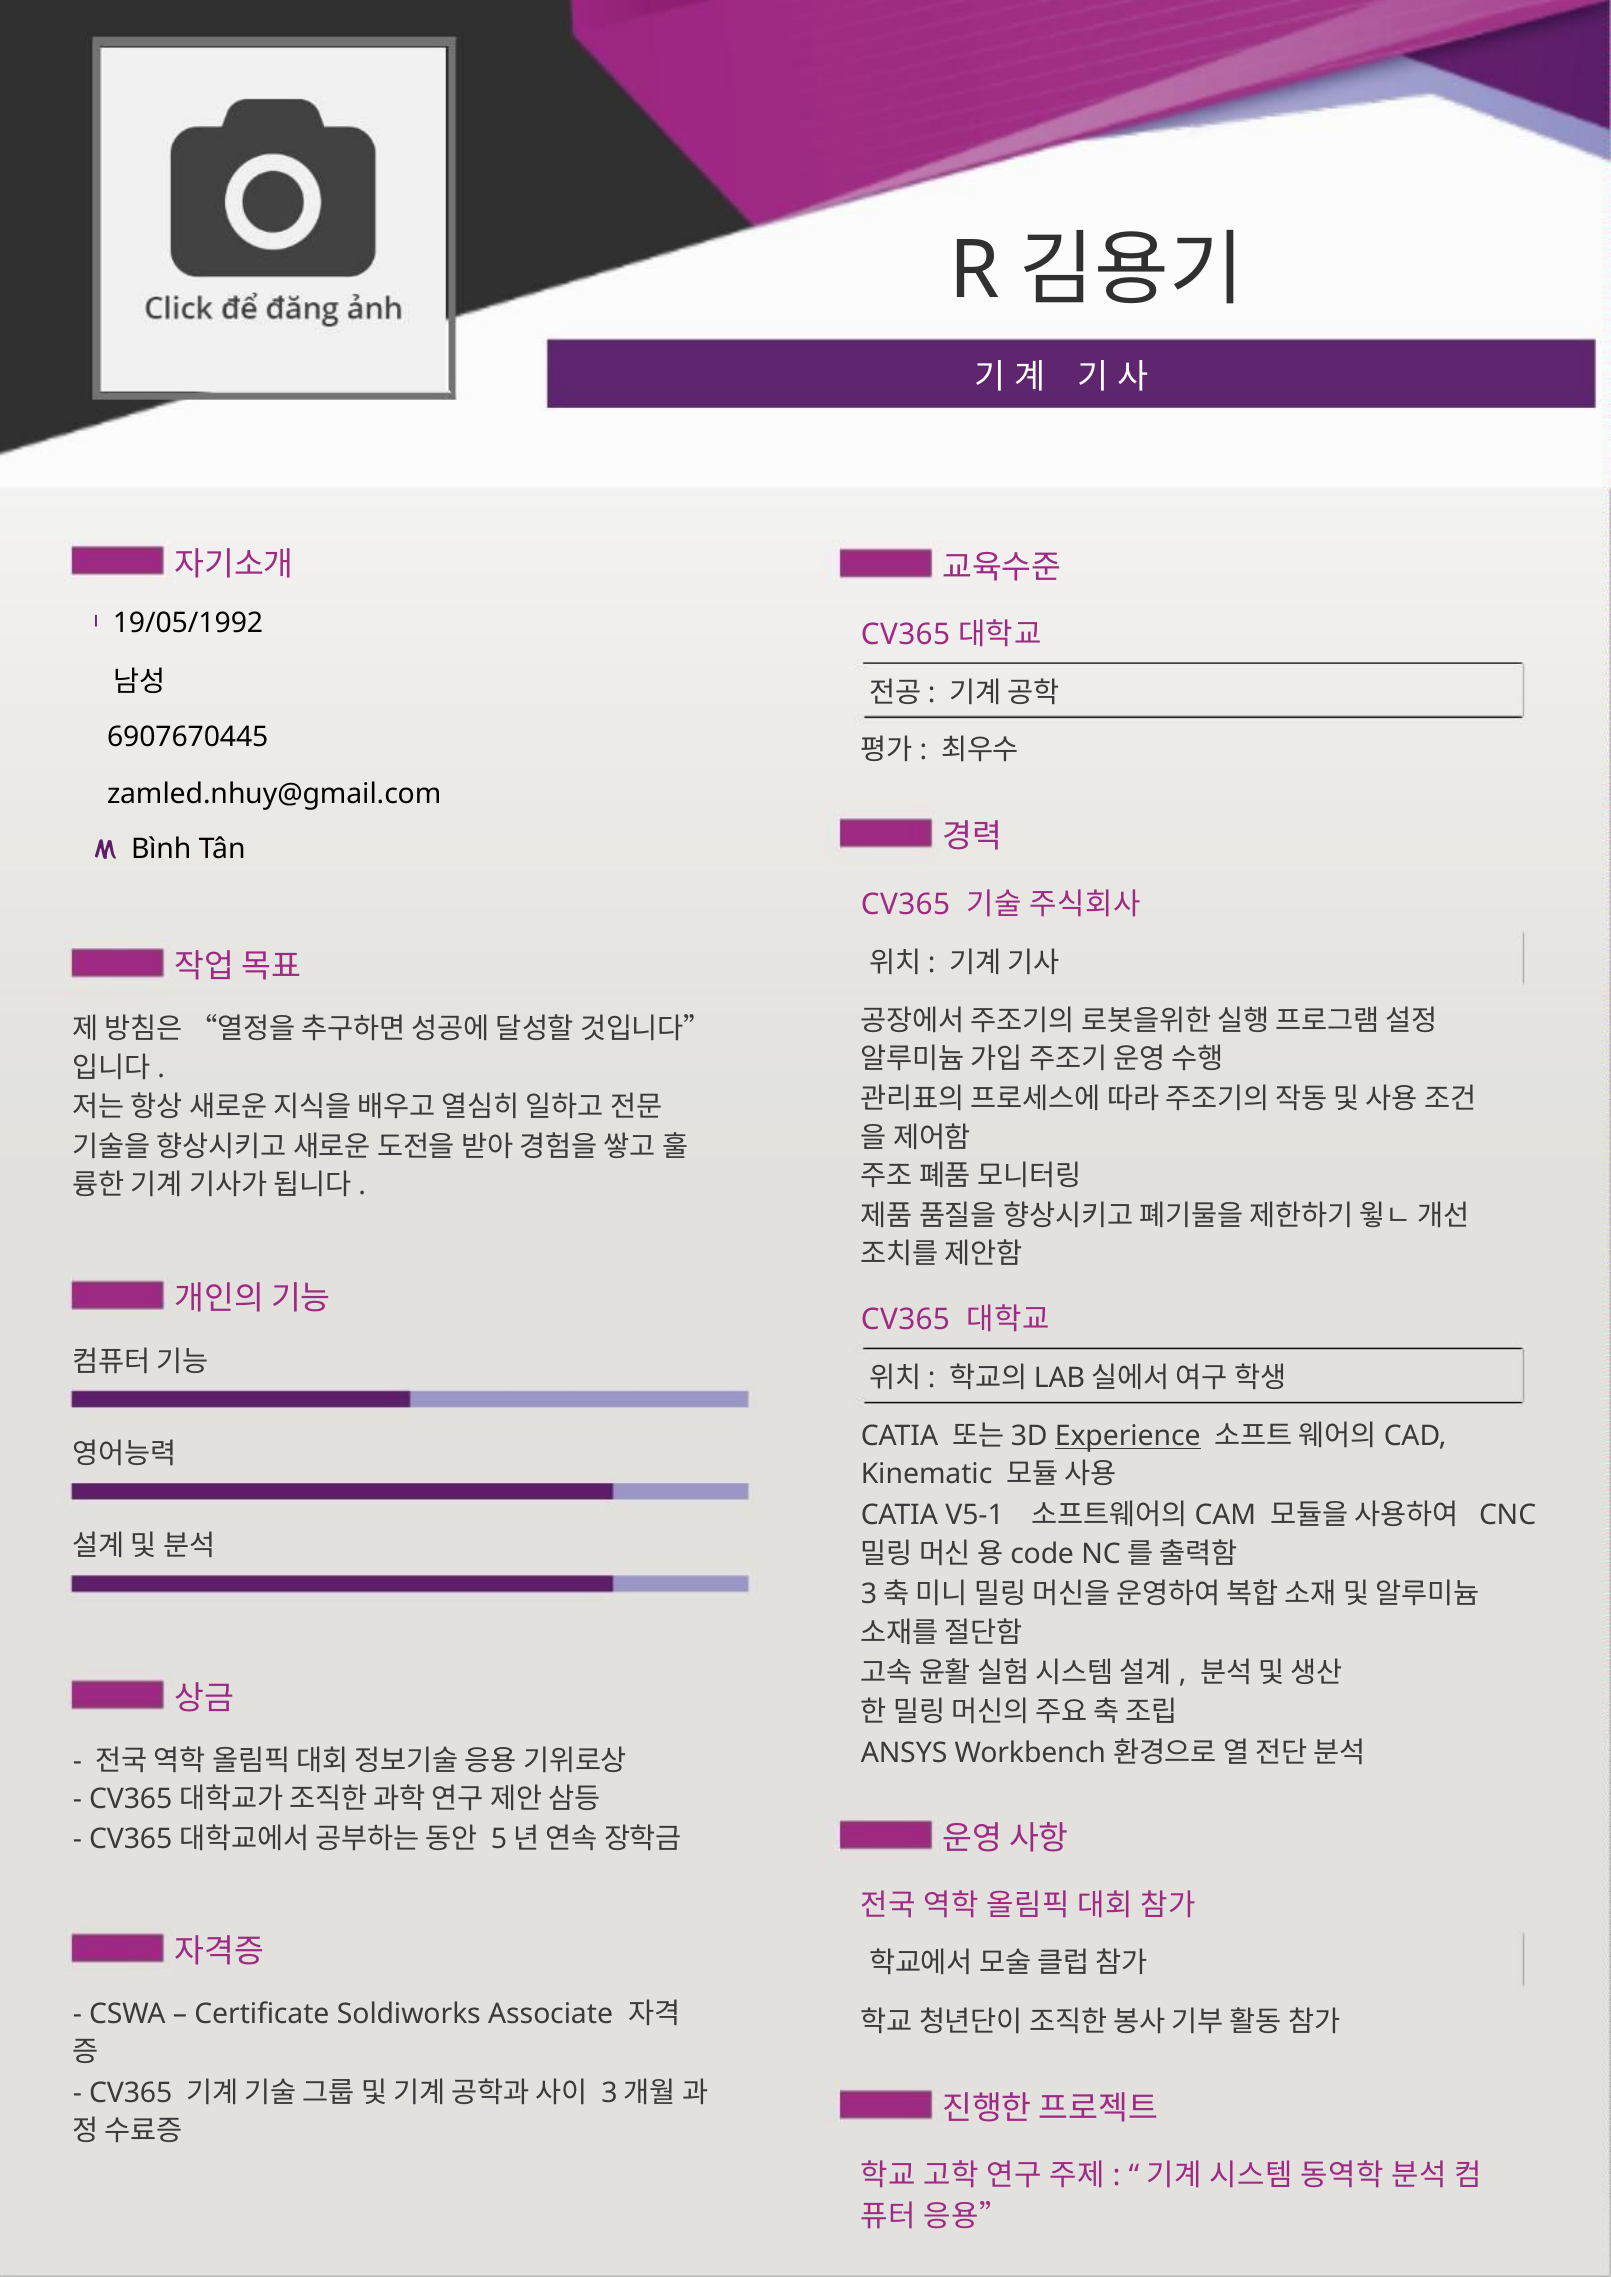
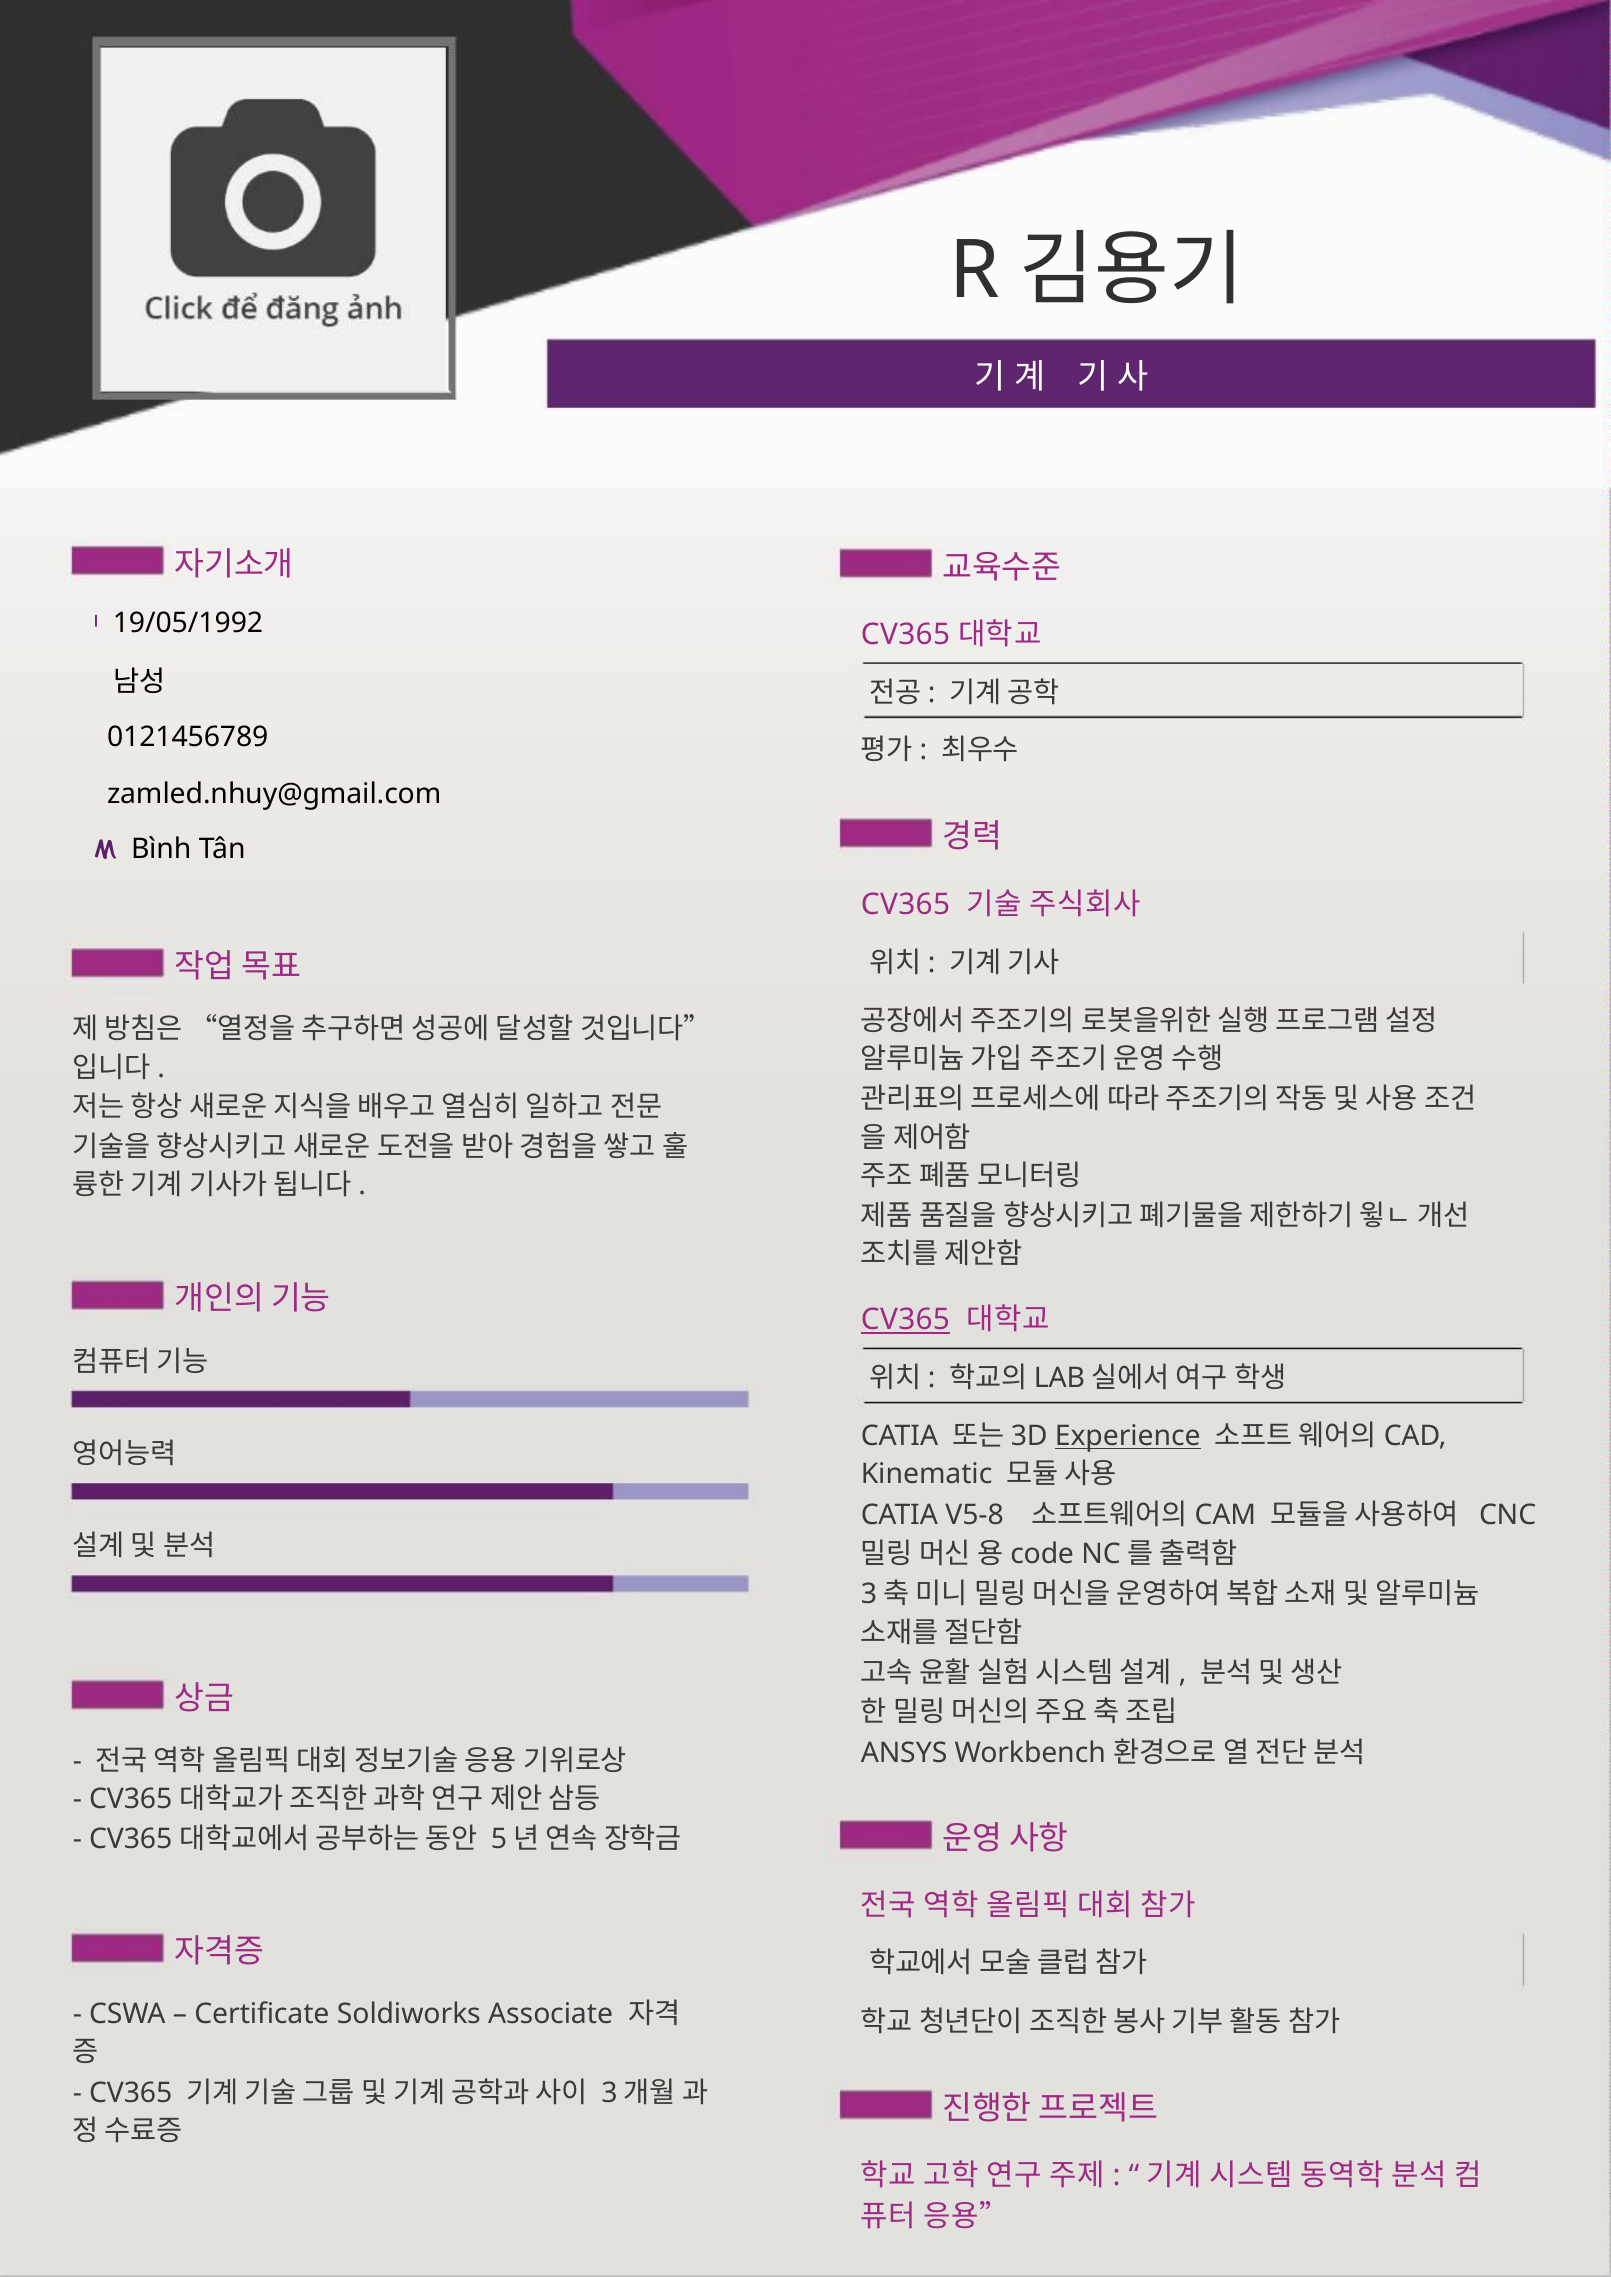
6907670445: 6907670445 -> 0121456789
CV365 at (905, 1320) underline: none -> present
V5-1: V5-1 -> V5-8
